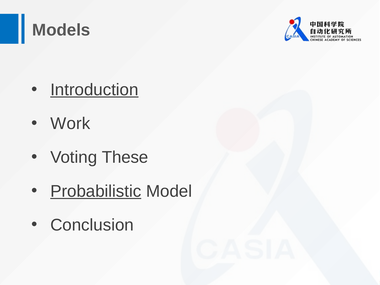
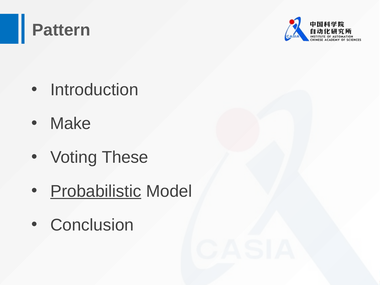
Models: Models -> Pattern
Introduction underline: present -> none
Work: Work -> Make
